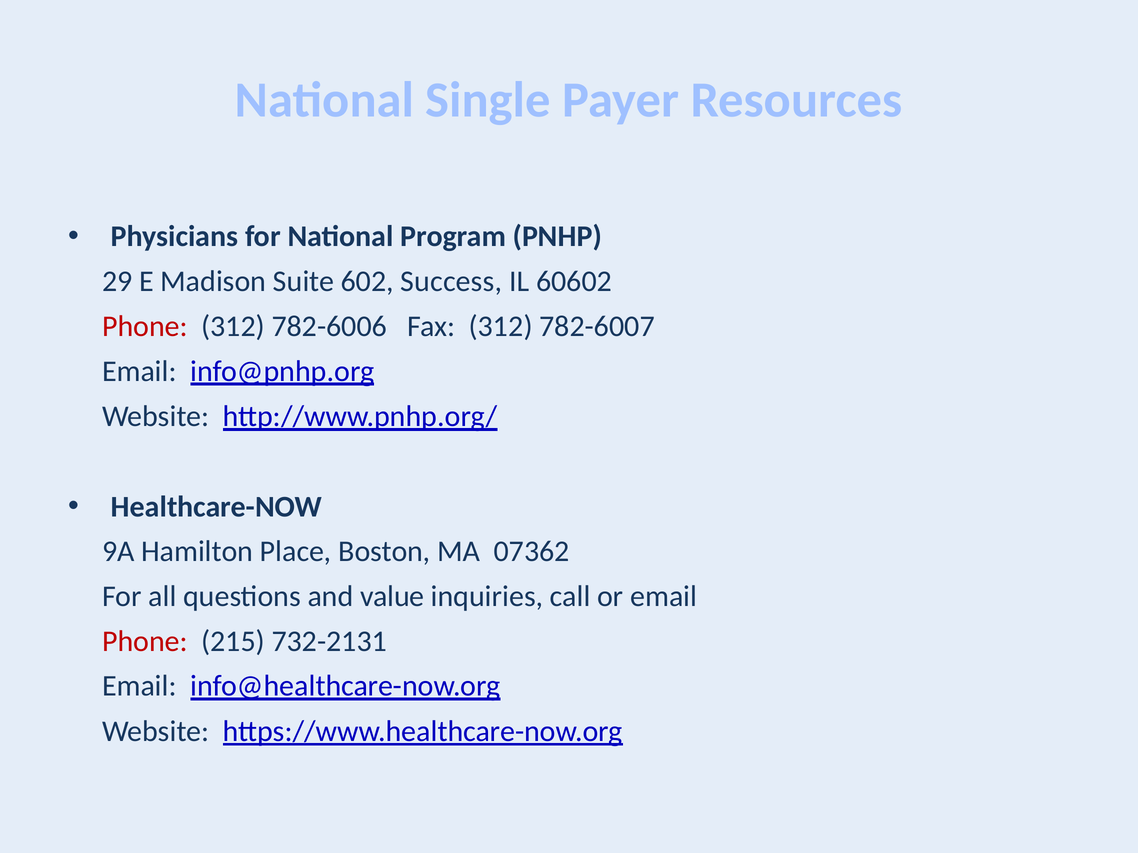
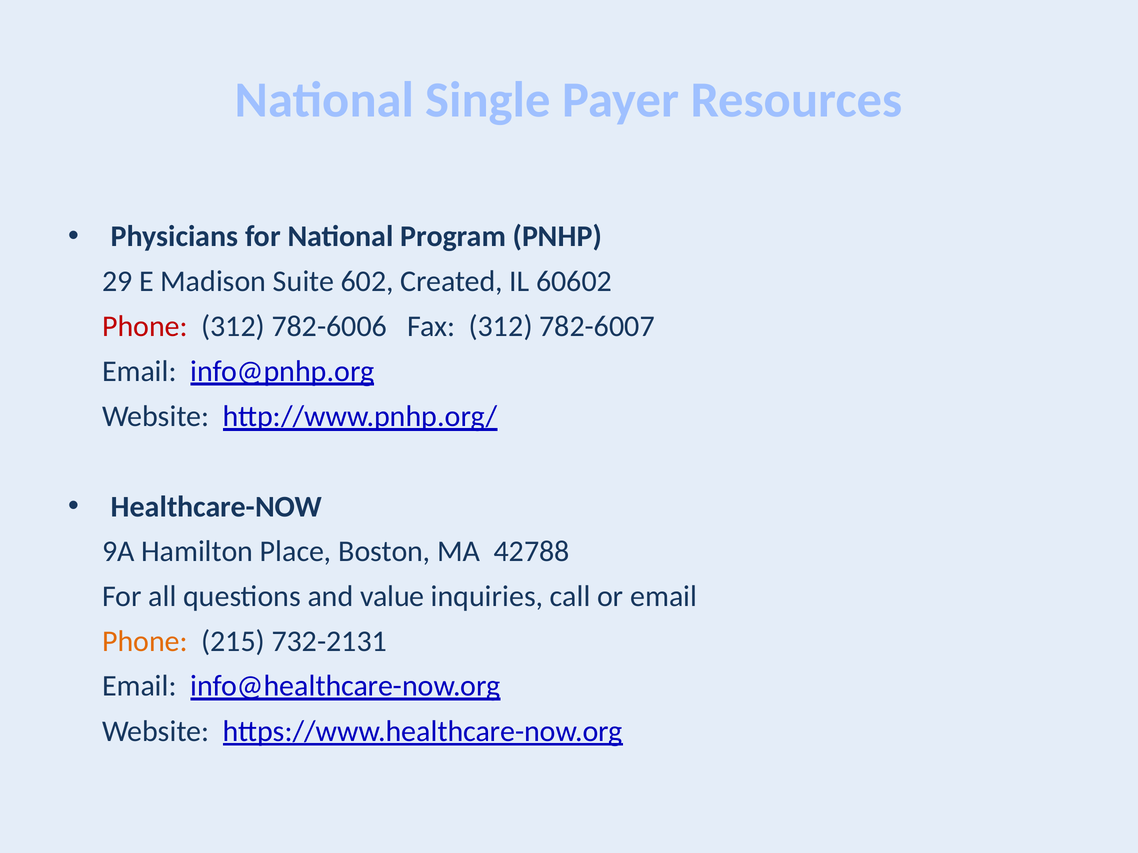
Success: Success -> Created
07362: 07362 -> 42788
Phone at (145, 642) colour: red -> orange
